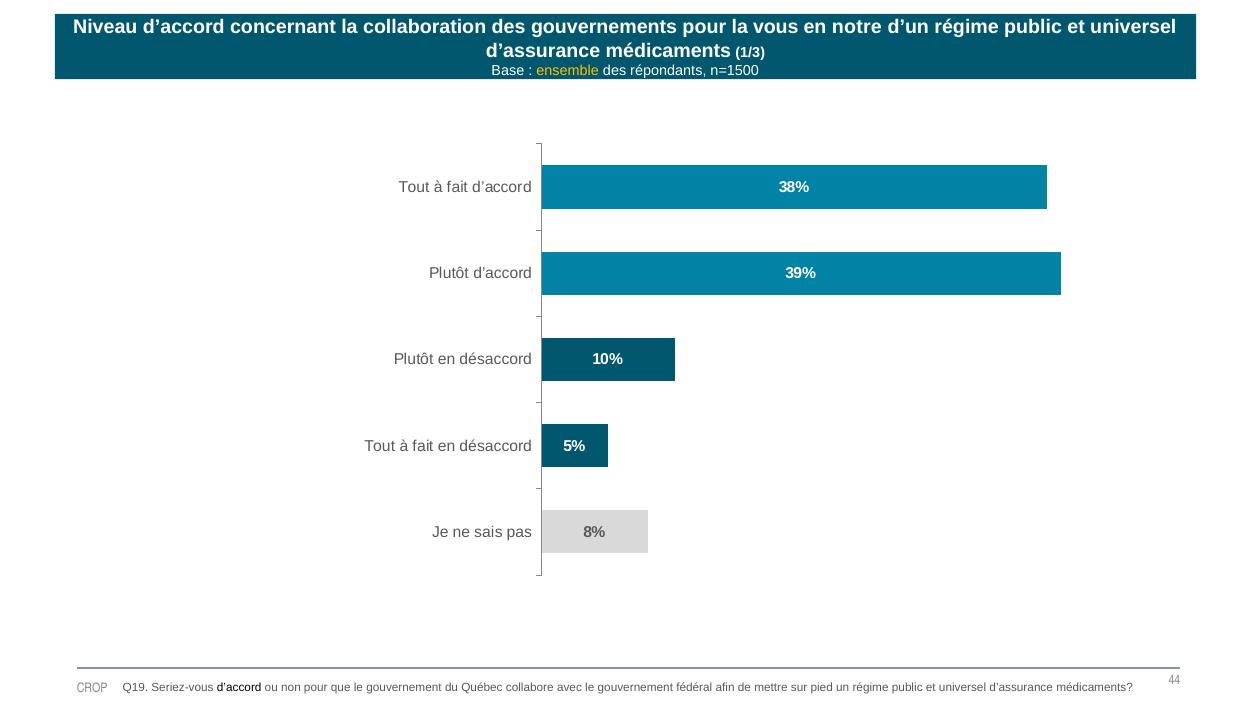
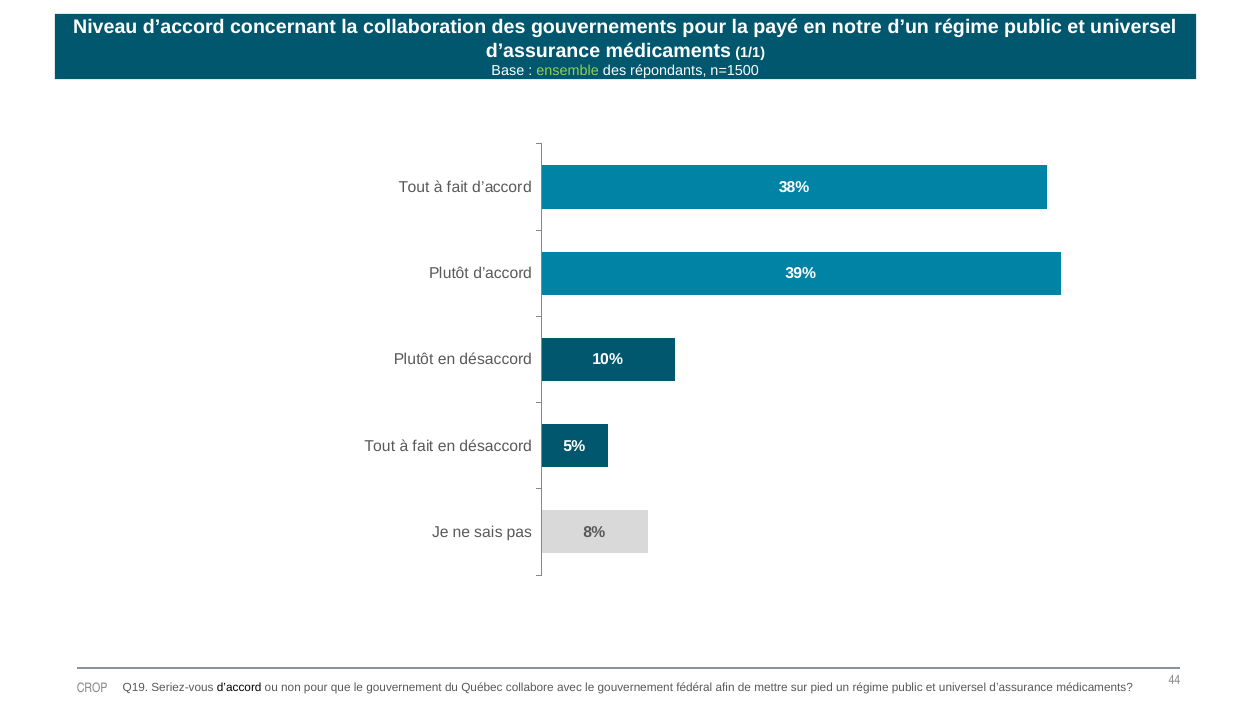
vous: vous -> payé
1/3: 1/3 -> 1/1
ensemble colour: yellow -> light green
